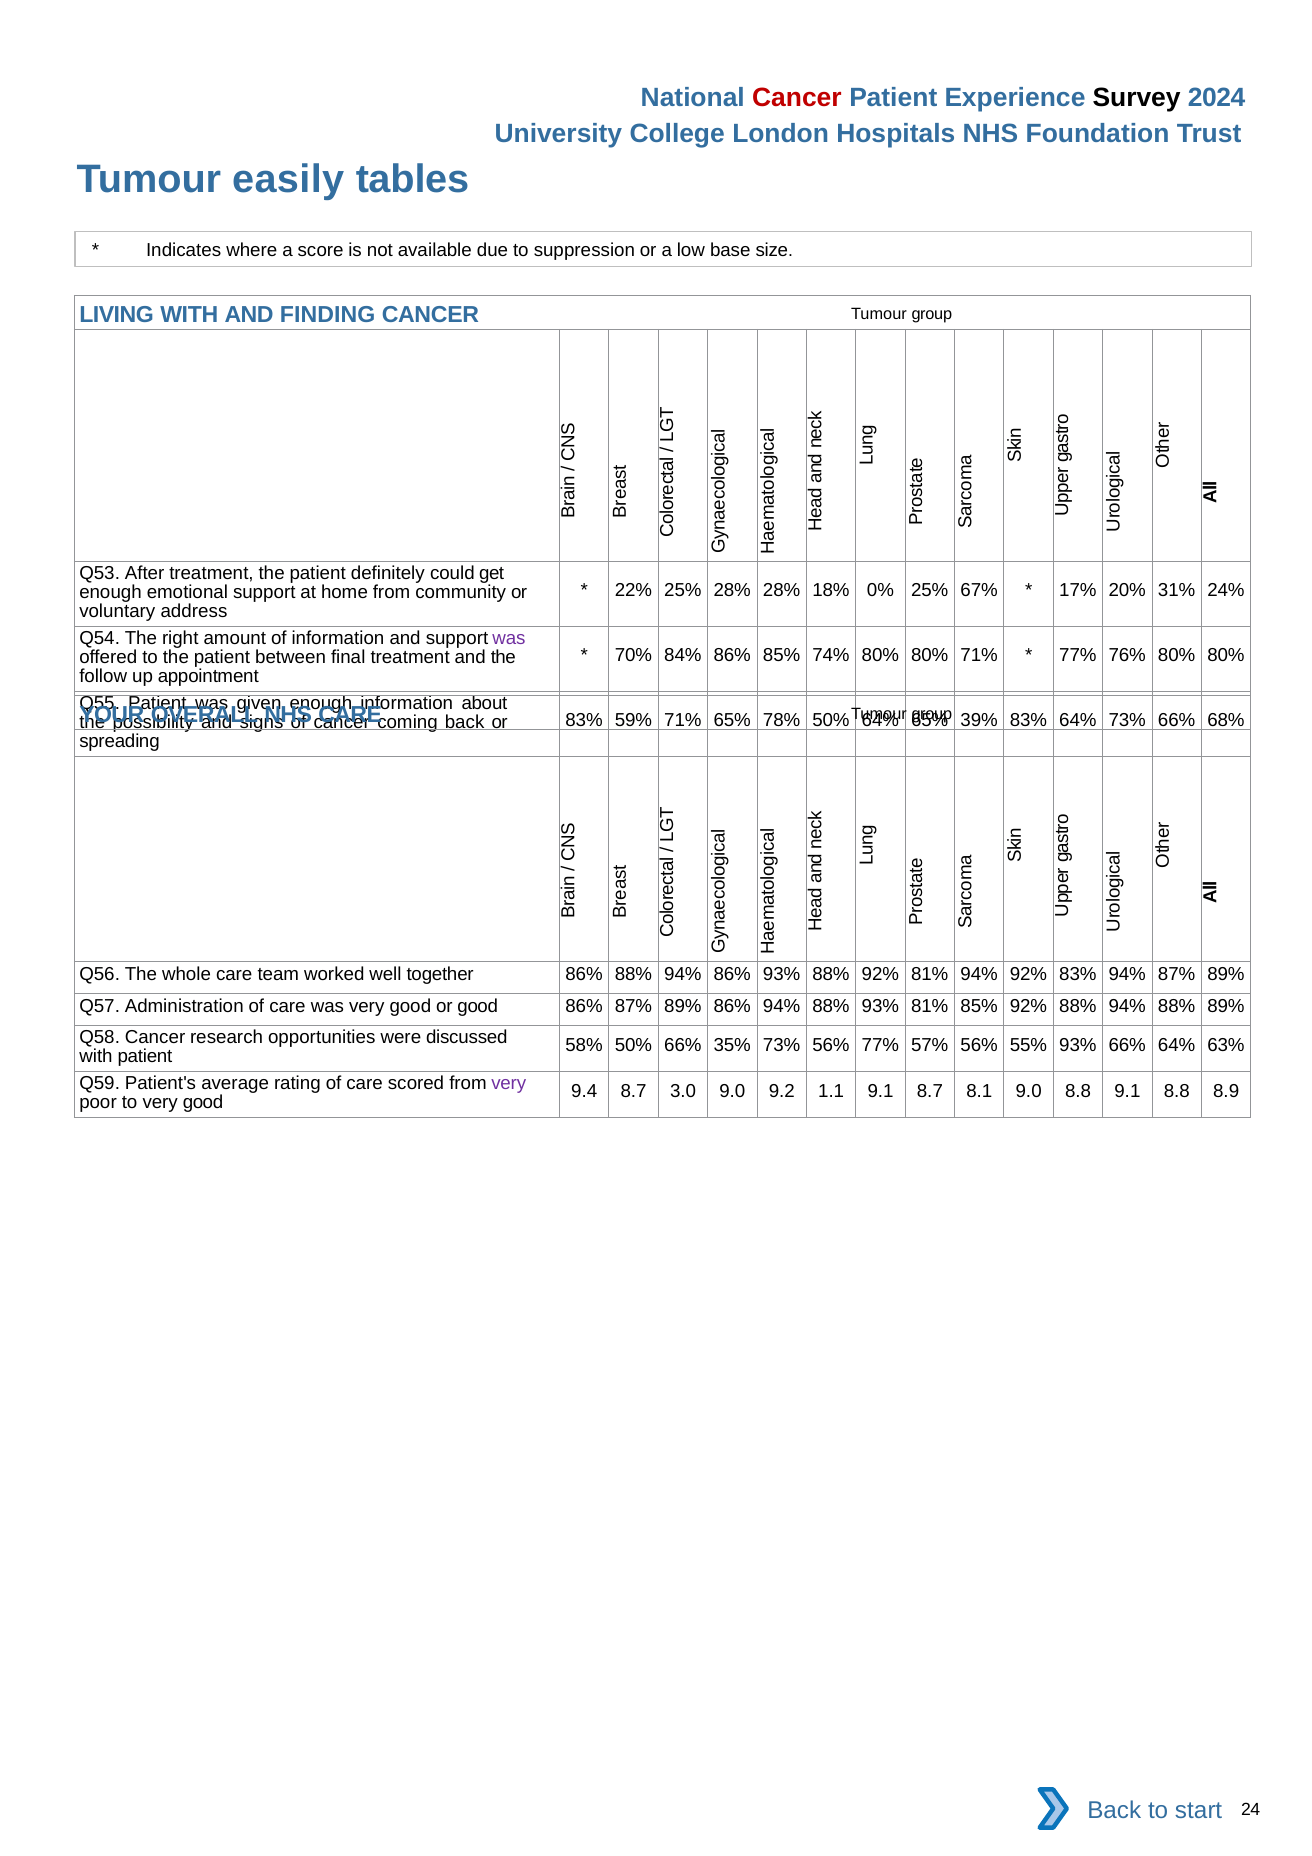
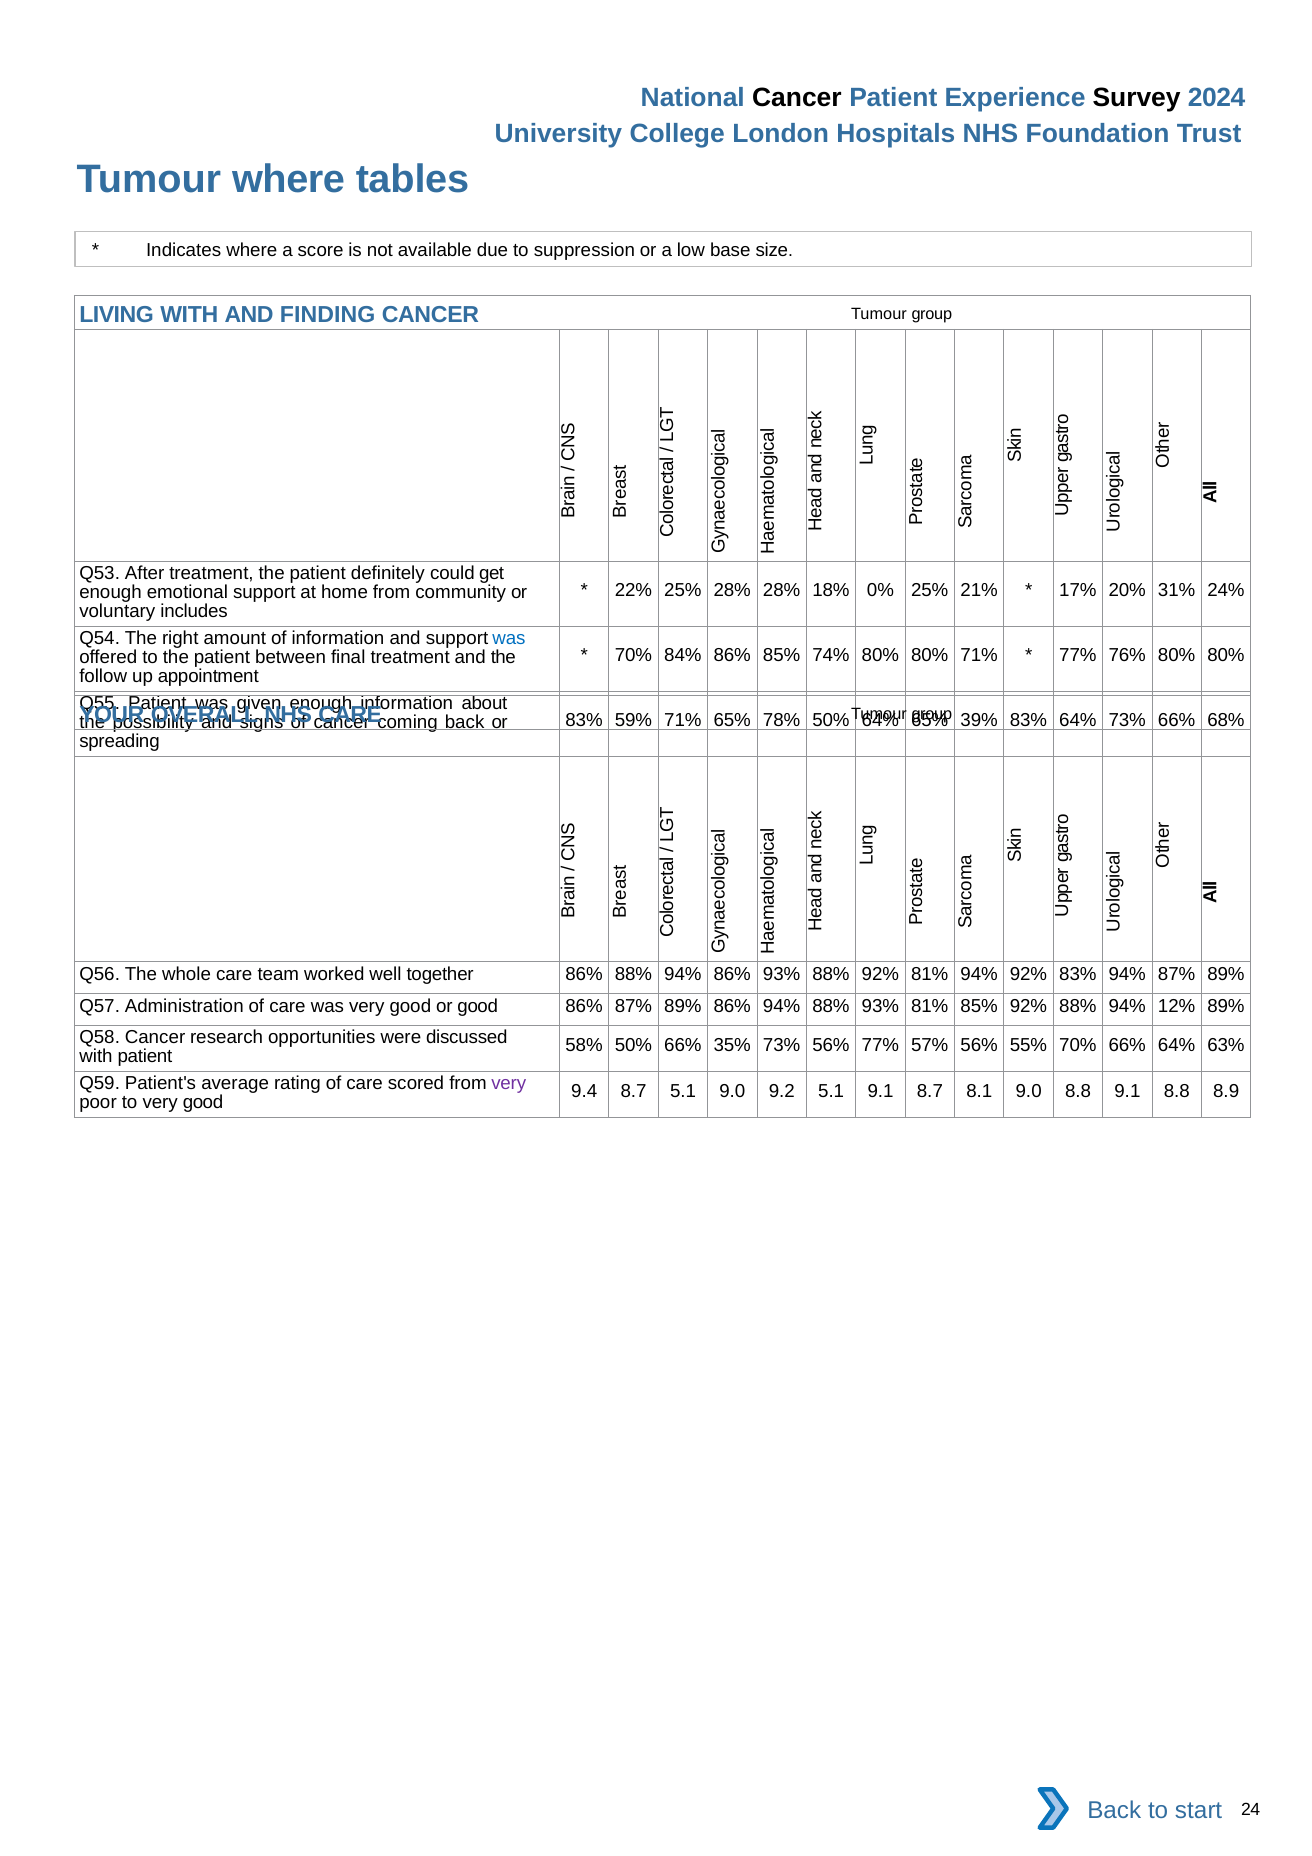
Cancer at (797, 98) colour: red -> black
Tumour easily: easily -> where
67%: 67% -> 21%
address: address -> includes
was at (509, 639) colour: purple -> blue
88% 94% 88%: 88% -> 12%
55% 93%: 93% -> 70%
8.7 3.0: 3.0 -> 5.1
9.2 1.1: 1.1 -> 5.1
